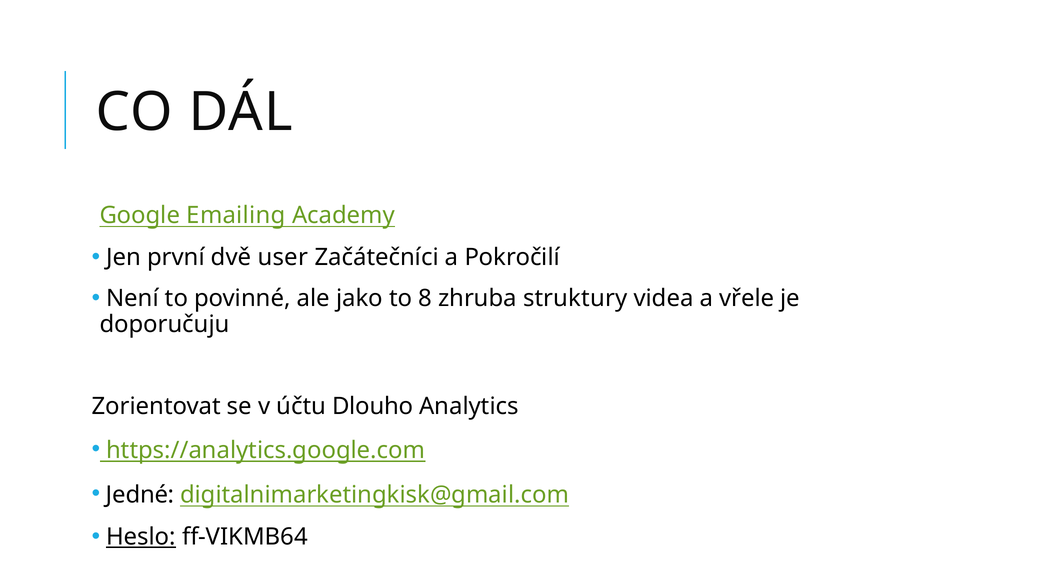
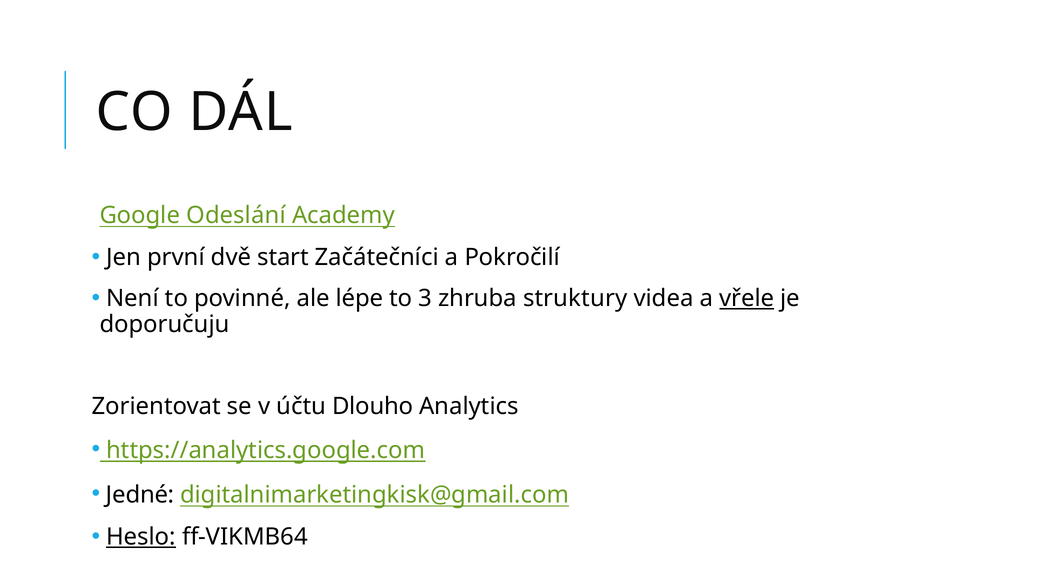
Emailing: Emailing -> Odeslání
user: user -> start
jako: jako -> lépe
8: 8 -> 3
vřele underline: none -> present
